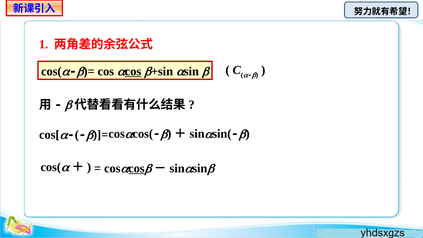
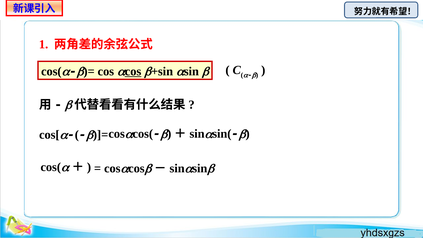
cos at (136, 168) underline: present -> none
